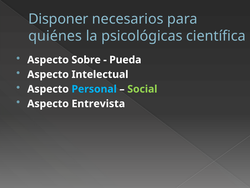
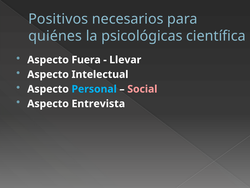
Disponer: Disponer -> Positivos
Sobre: Sobre -> Fuera
Pueda: Pueda -> Llevar
Social colour: light green -> pink
